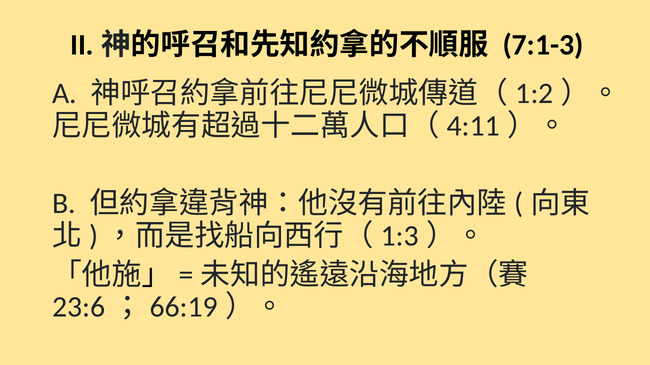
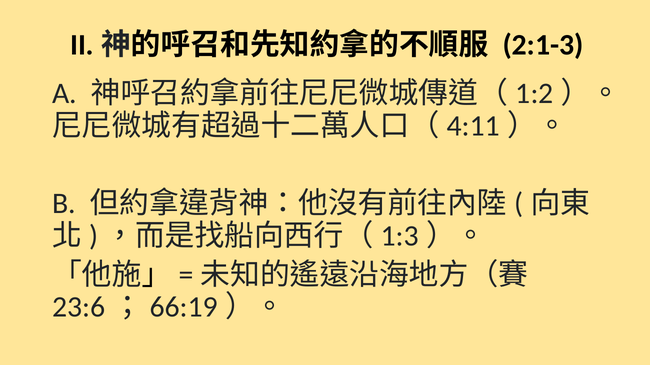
7:1-3: 7:1-3 -> 2:1-3
